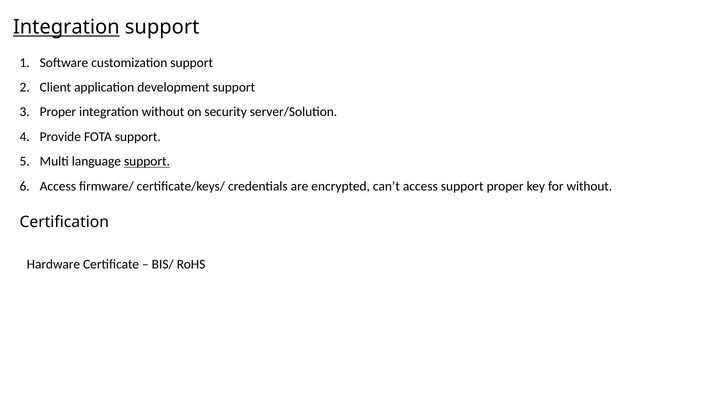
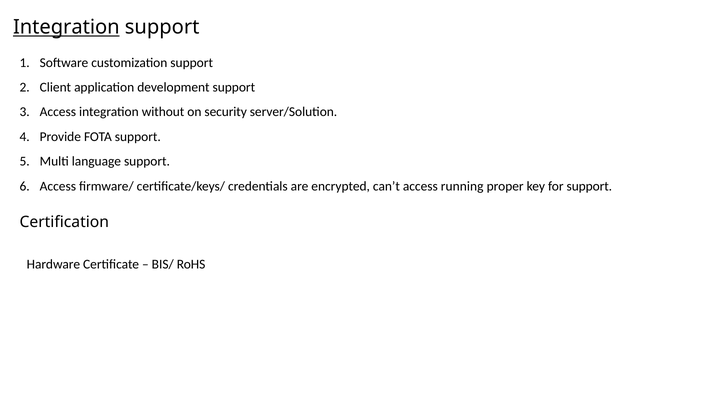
Proper at (58, 112): Proper -> Access
support at (147, 161) underline: present -> none
access support: support -> running
for without: without -> support
